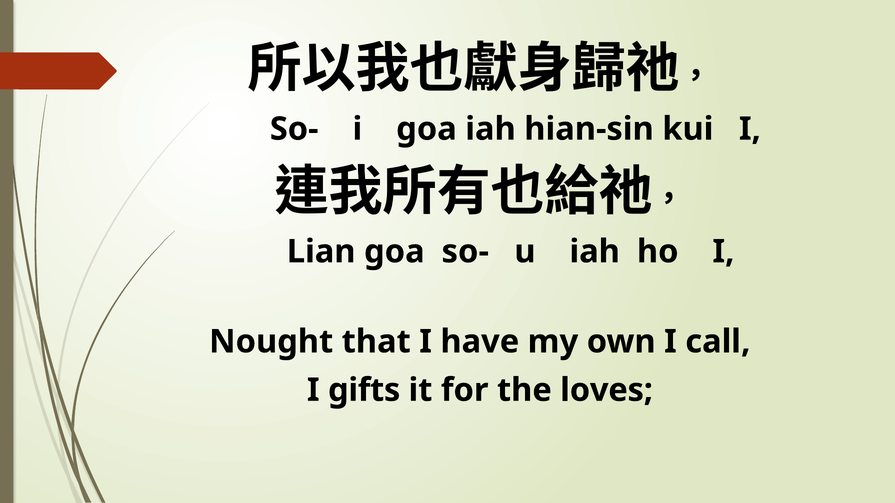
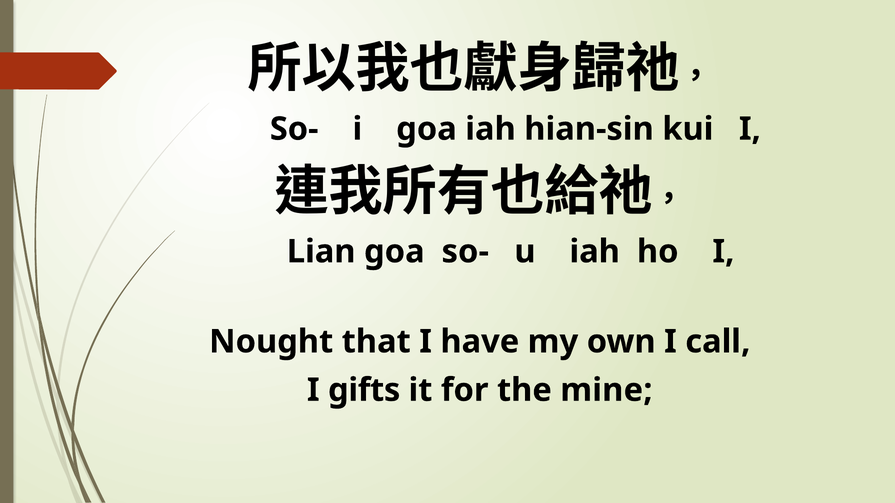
loves: loves -> mine
